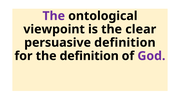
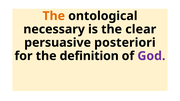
The at (54, 16) colour: purple -> orange
viewpoint: viewpoint -> necessary
persuasive definition: definition -> posteriori
